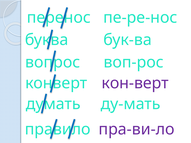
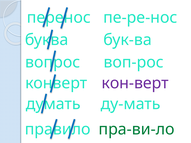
пра-ви-ло colour: purple -> green
